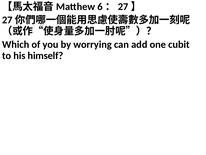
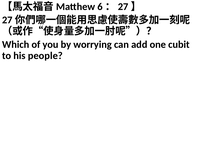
himself: himself -> people
